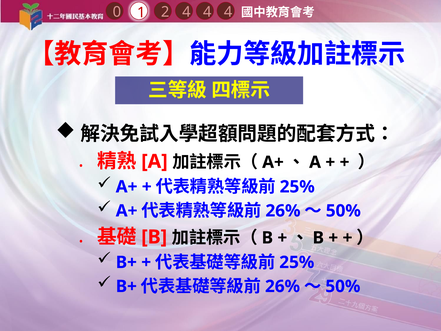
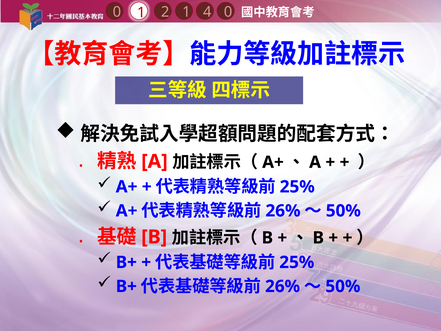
4 4: 4 -> 0
1 4: 4 -> 1
